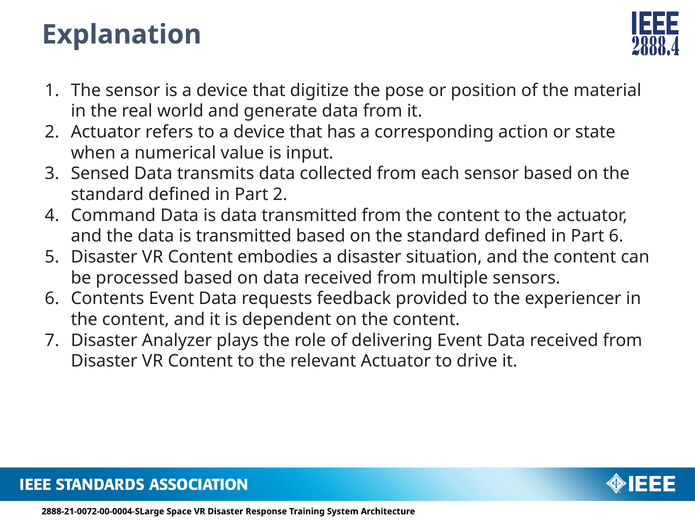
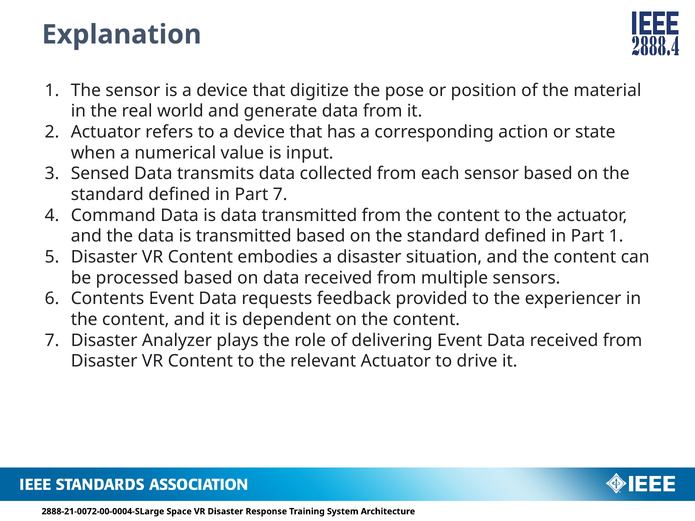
Part 2: 2 -> 7
Part 6: 6 -> 1
